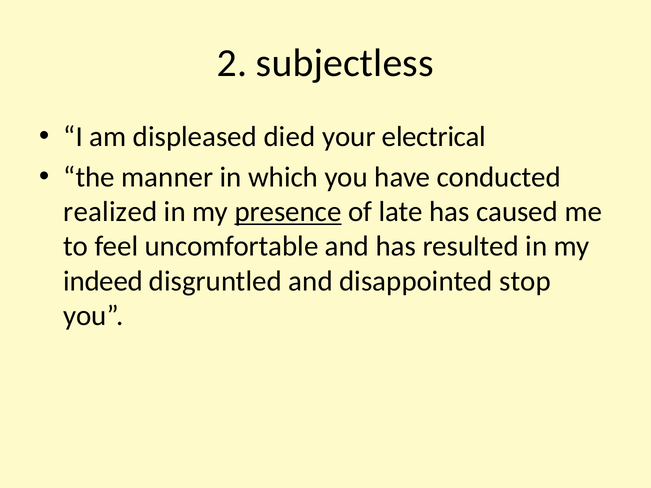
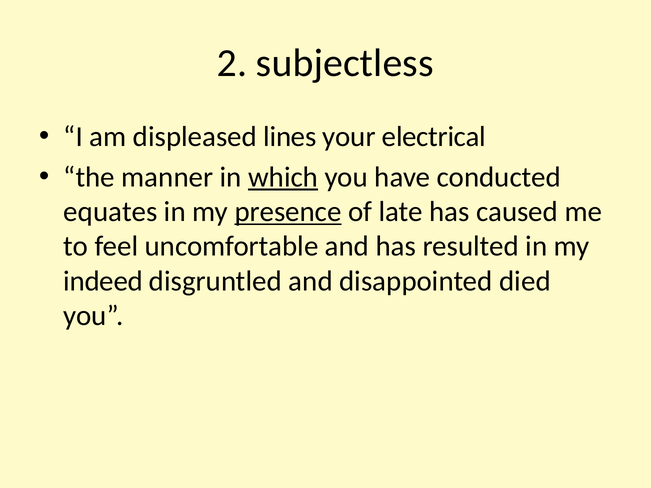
died: died -> lines
which underline: none -> present
realized: realized -> equates
stop: stop -> died
